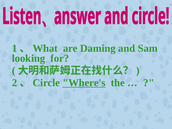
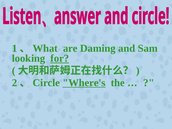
for underline: none -> present
